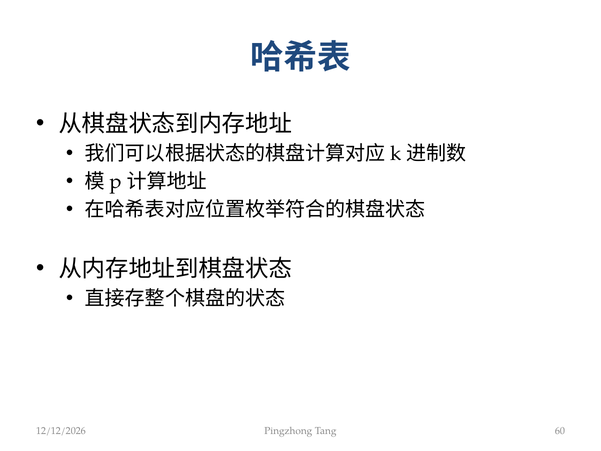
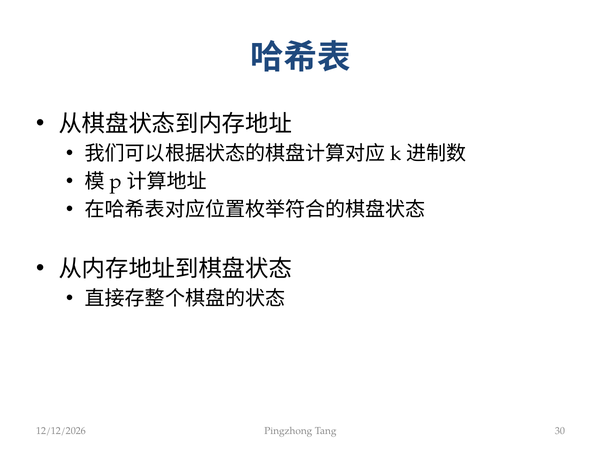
60: 60 -> 30
